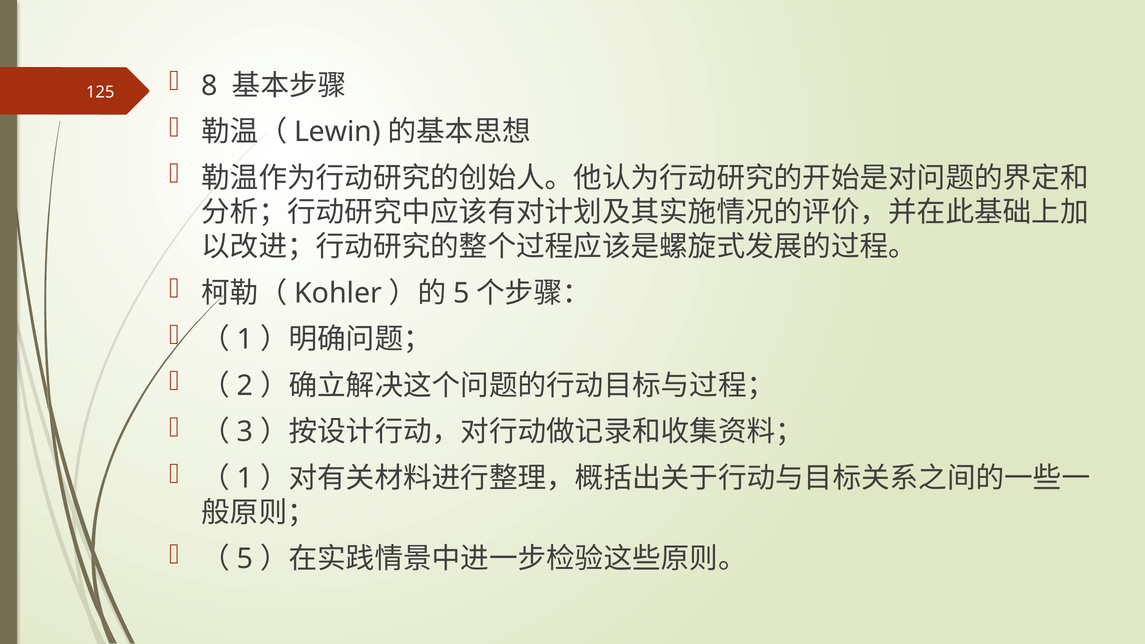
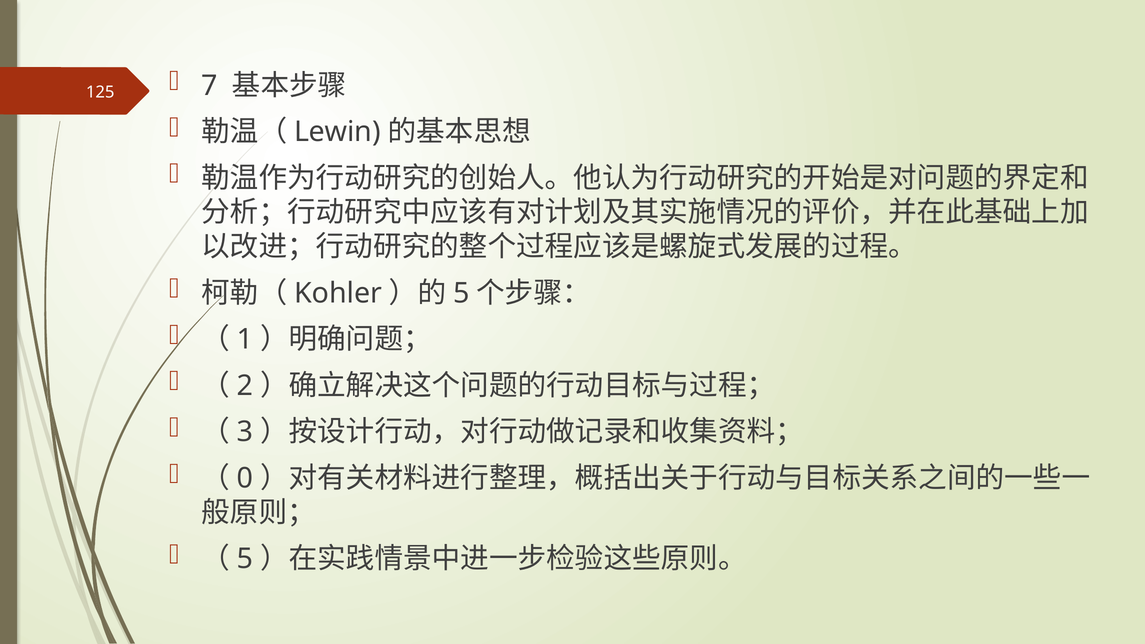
8: 8 -> 7
1 at (245, 478): 1 -> 0
